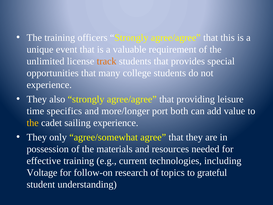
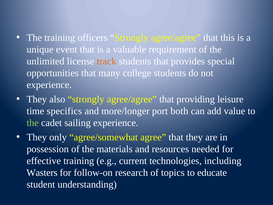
the at (33, 123) colour: yellow -> light green
Voltage: Voltage -> Wasters
grateful: grateful -> educate
